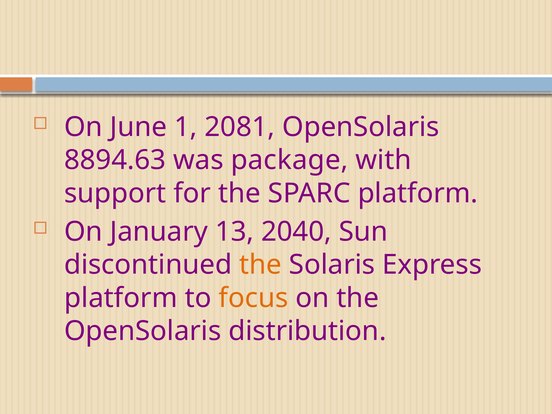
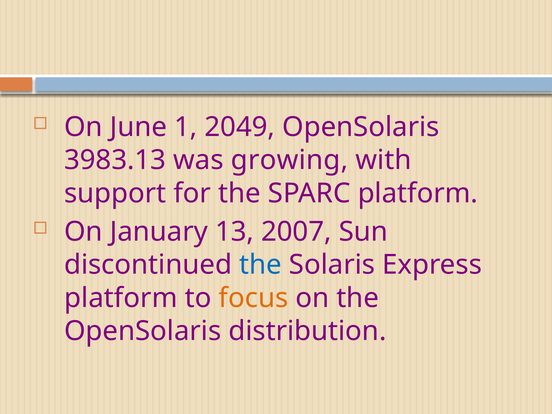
2081: 2081 -> 2049
8894.63: 8894.63 -> 3983.13
package: package -> growing
2040: 2040 -> 2007
the at (260, 265) colour: orange -> blue
